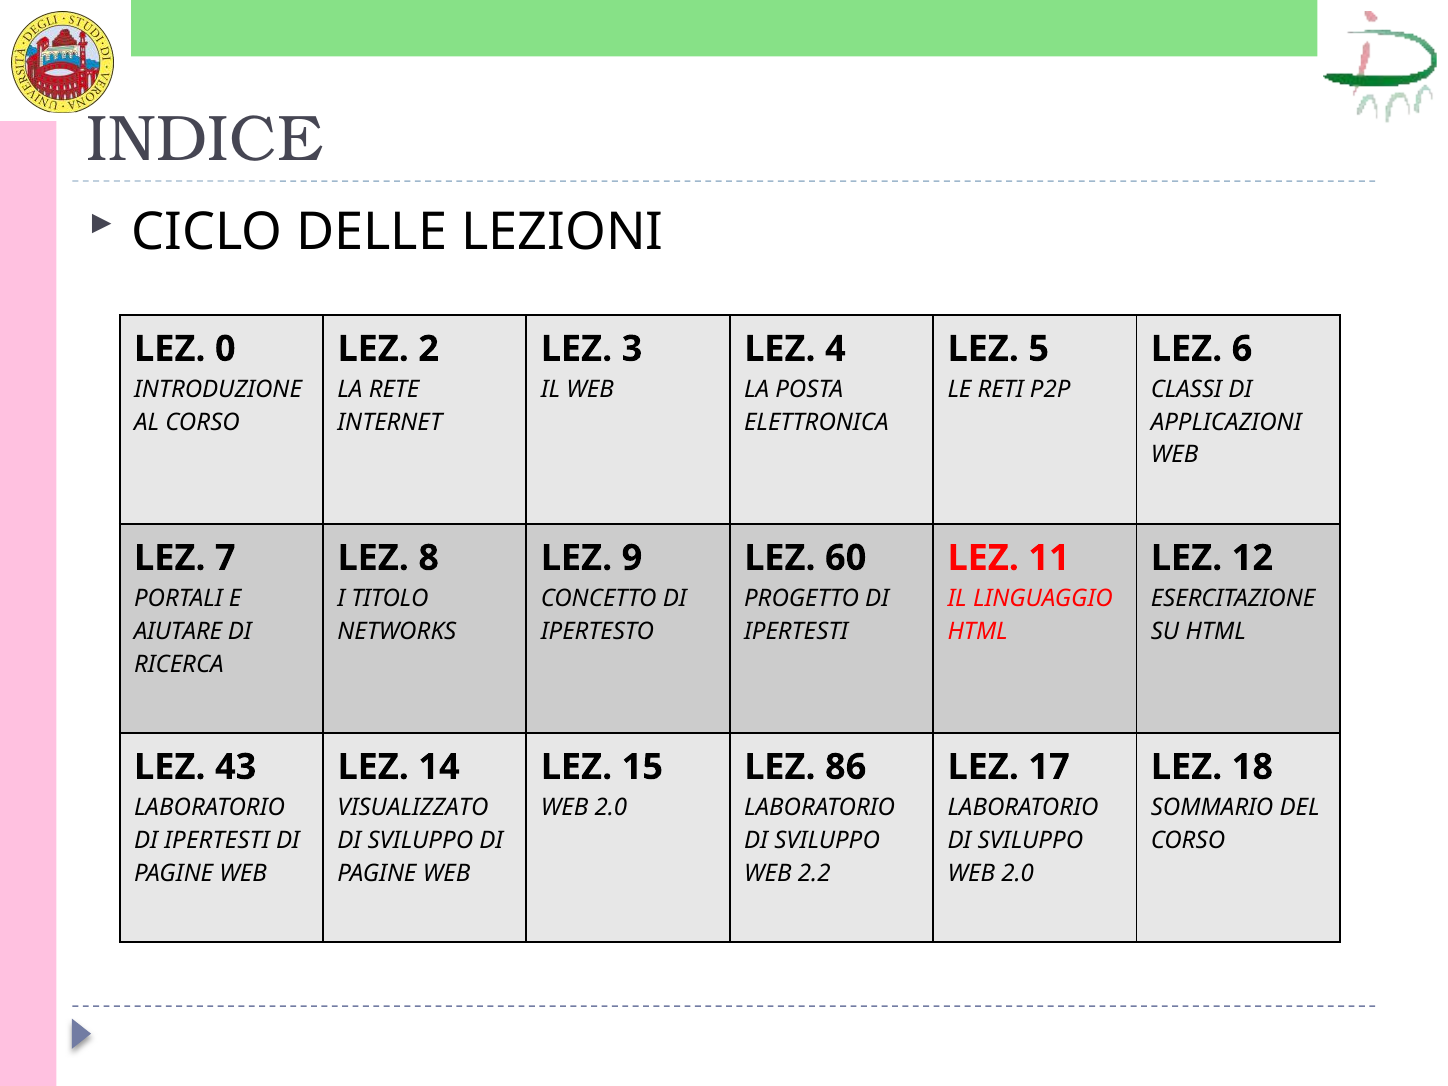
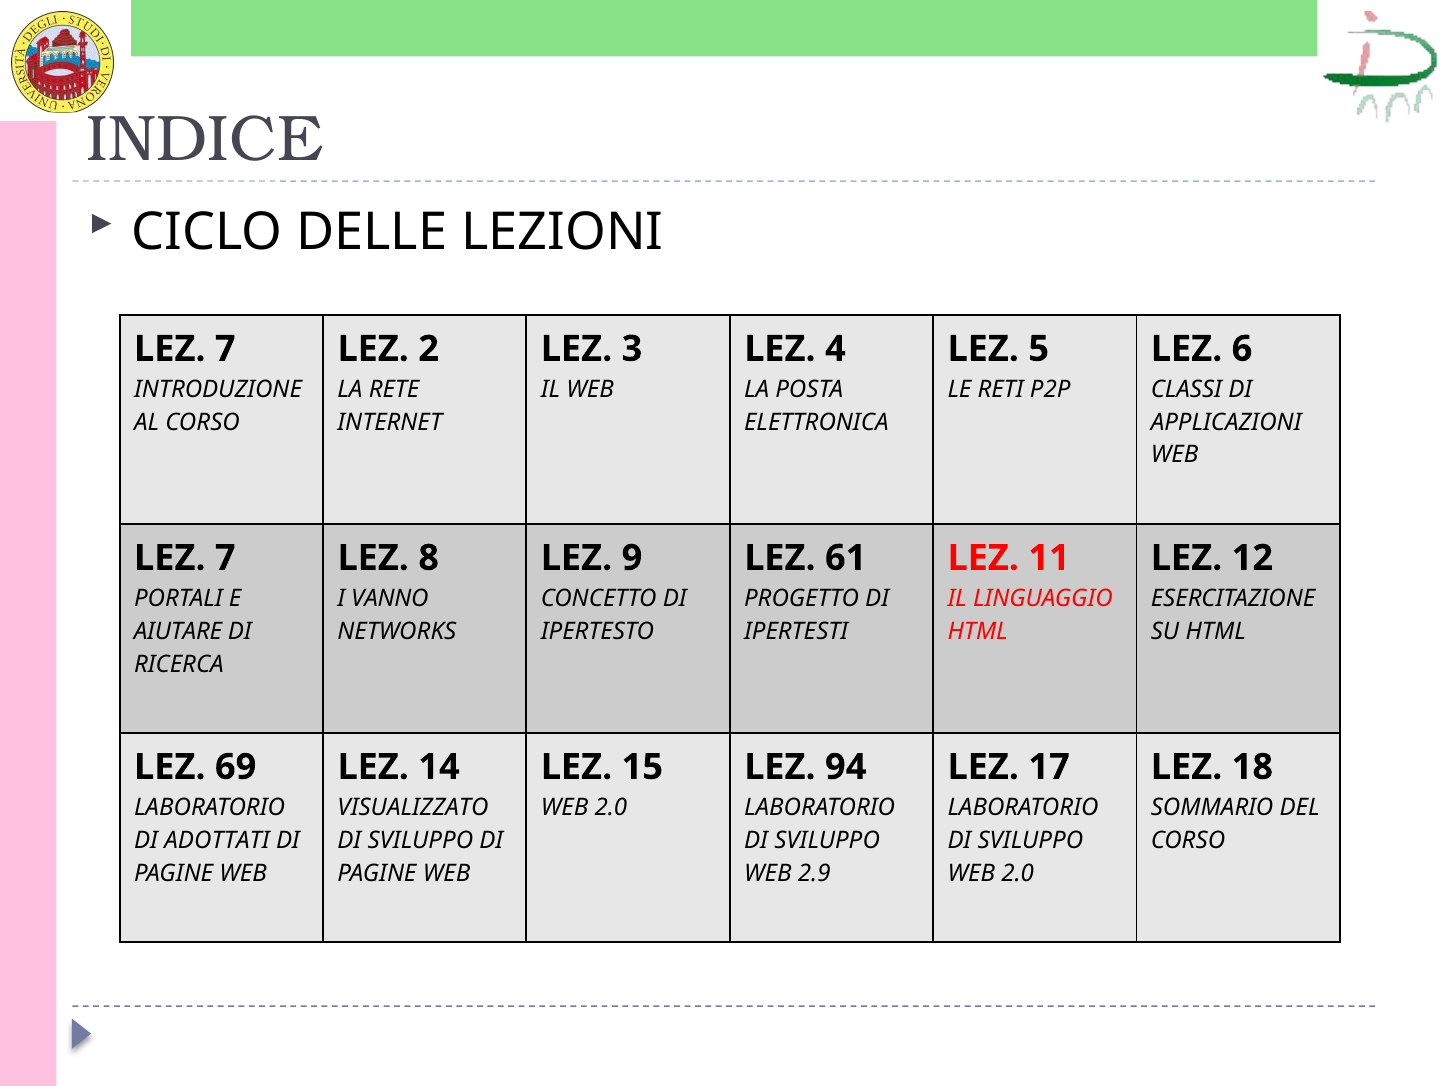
0 at (225, 349): 0 -> 7
60: 60 -> 61
TITOLO: TITOLO -> VANNO
43: 43 -> 69
86: 86 -> 94
IPERTESTI at (217, 840): IPERTESTI -> ADOTTATI
2.2: 2.2 -> 2.9
